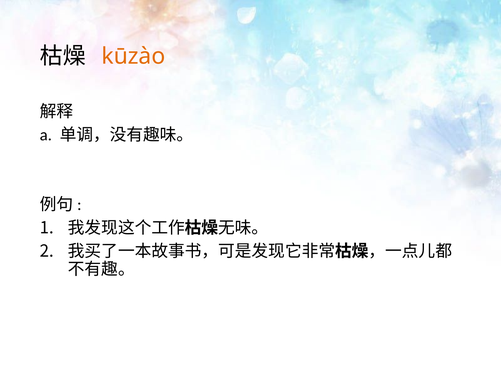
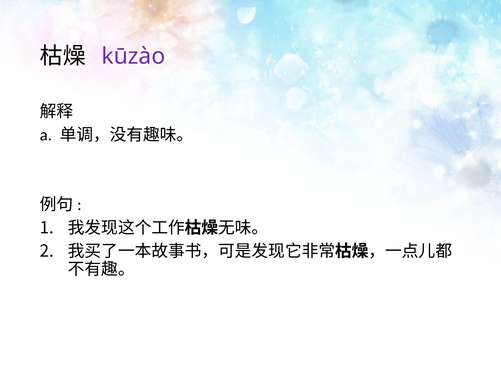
kūzào colour: orange -> purple
